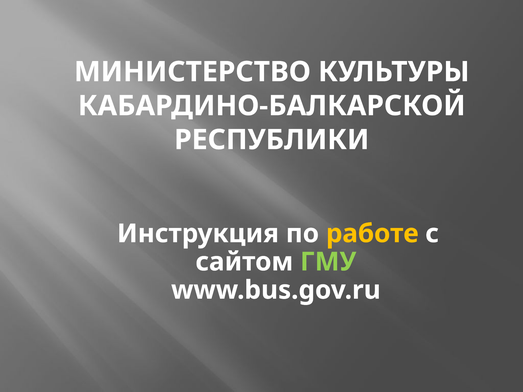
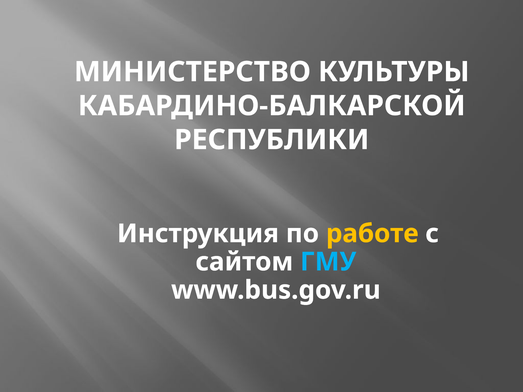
ГМУ colour: light green -> light blue
